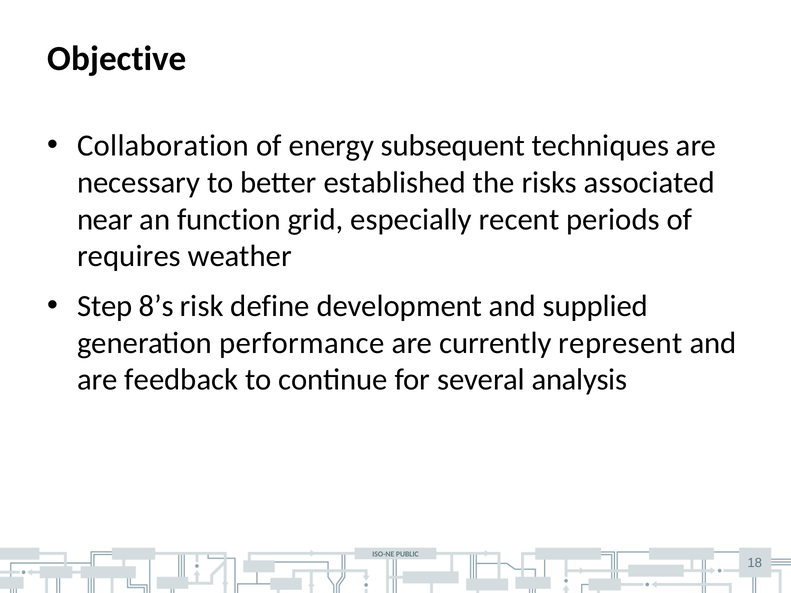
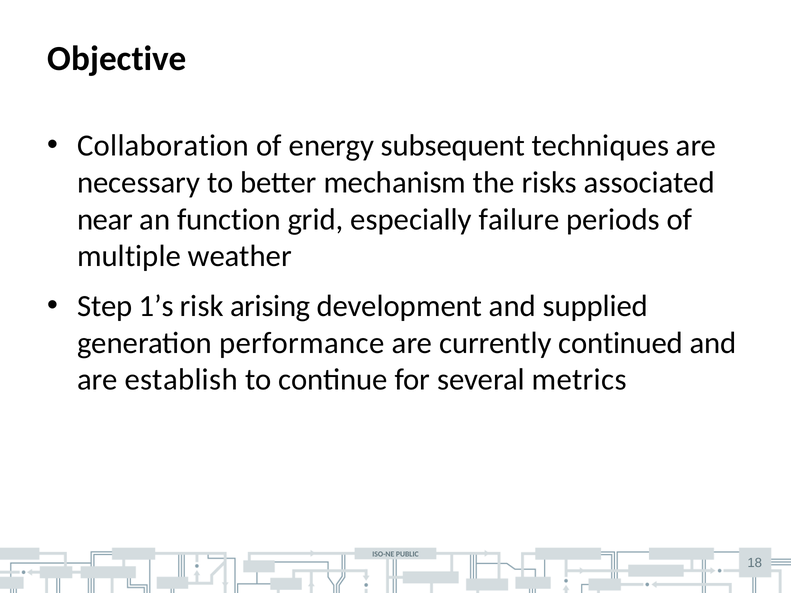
established: established -> mechanism
recent: recent -> failure
requires: requires -> multiple
8’s: 8’s -> 1’s
define: define -> arising
represent: represent -> continued
feedback: feedback -> establish
analysis: analysis -> metrics
